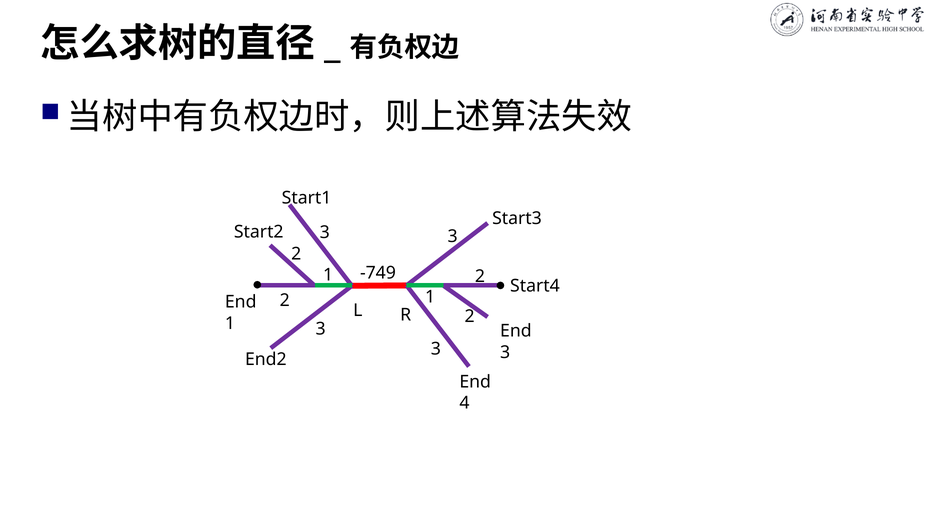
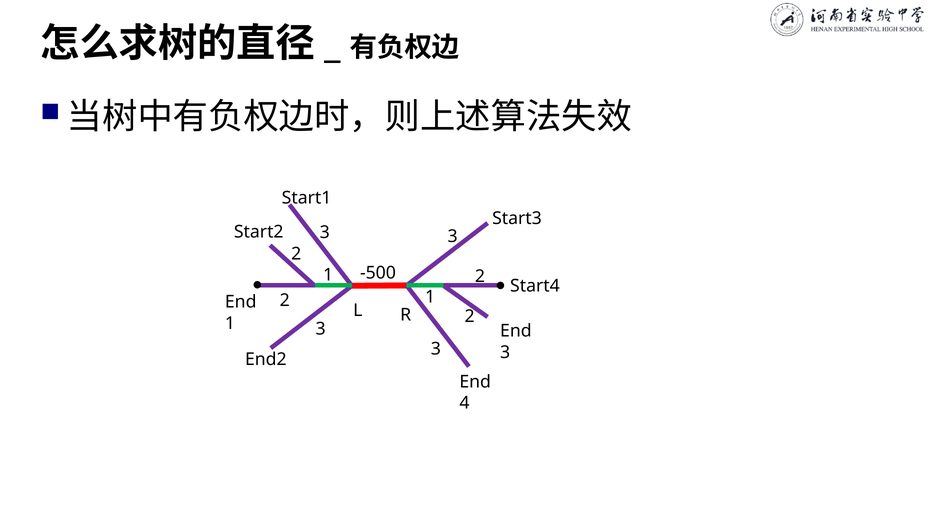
-749: -749 -> -500
